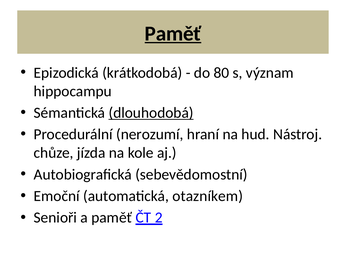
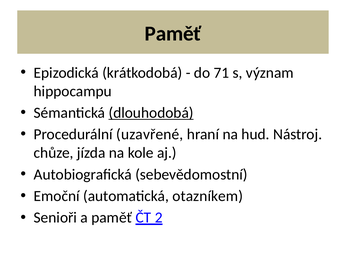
Paměť at (173, 33) underline: present -> none
80: 80 -> 71
nerozumí: nerozumí -> uzavřené
